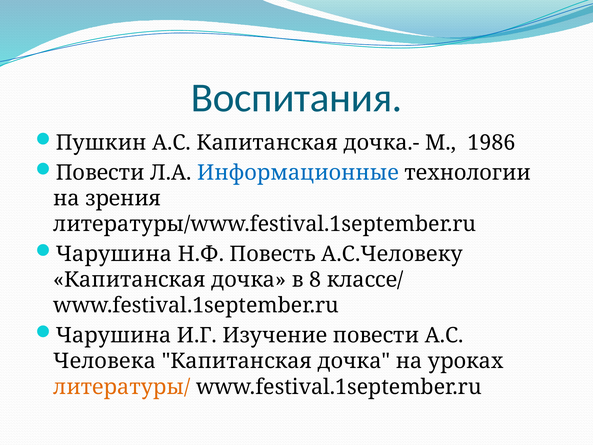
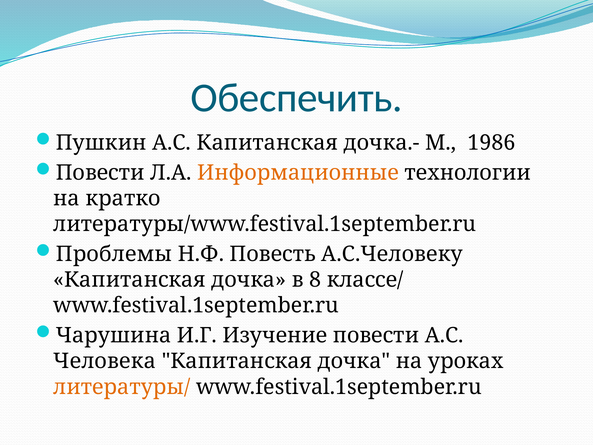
Воспитания: Воспитания -> Обеспечить
Информационные colour: blue -> orange
зрения: зрения -> кратко
Чарушина at (114, 254): Чарушина -> Проблемы
